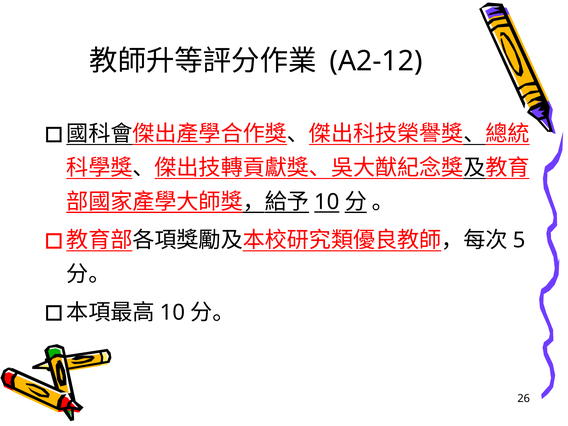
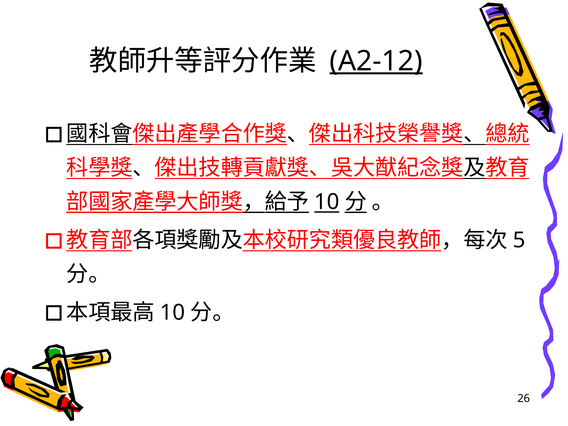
A2-12 underline: none -> present
